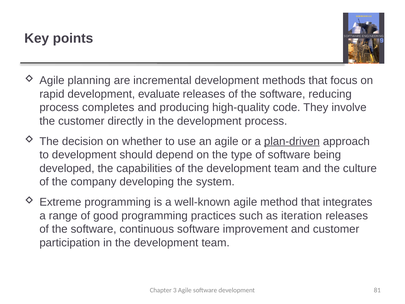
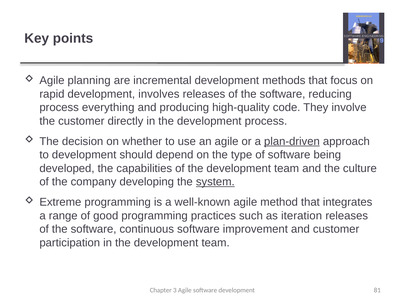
evaluate: evaluate -> involves
completes: completes -> everything
system underline: none -> present
